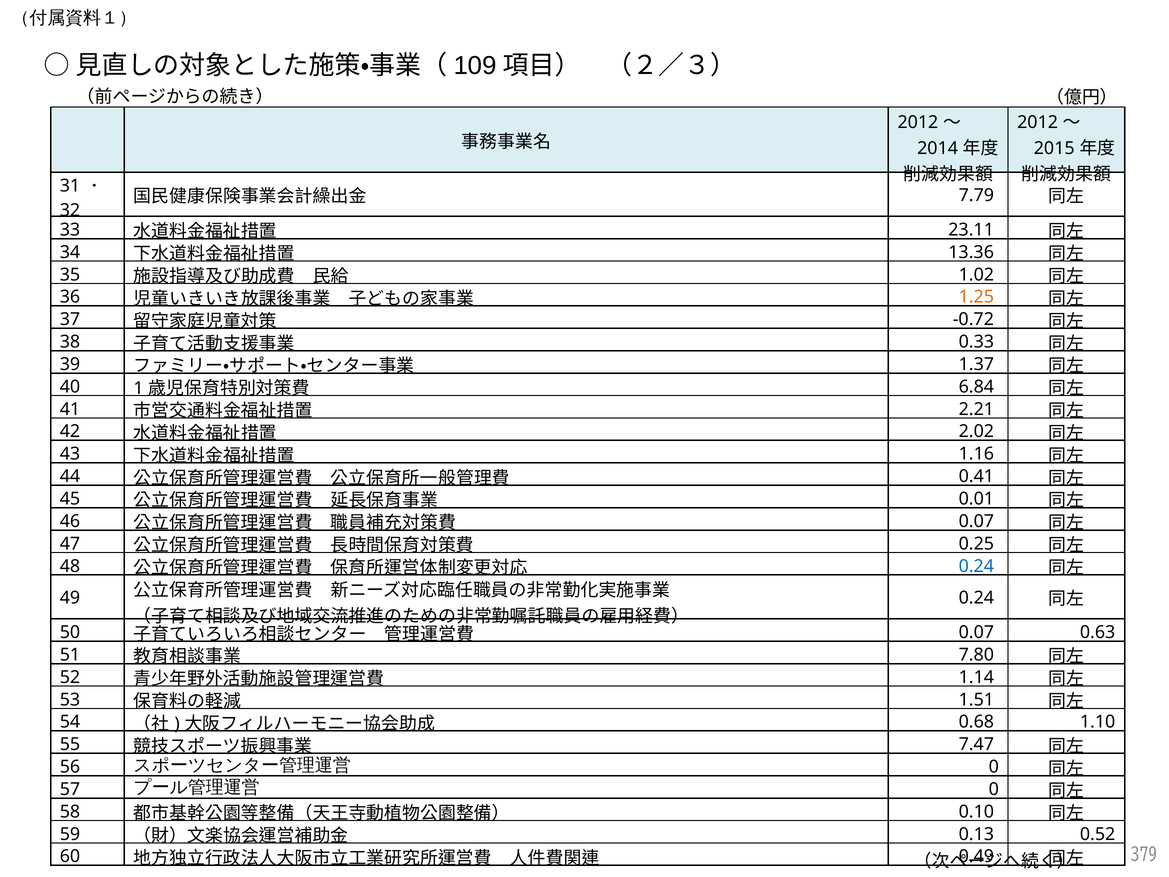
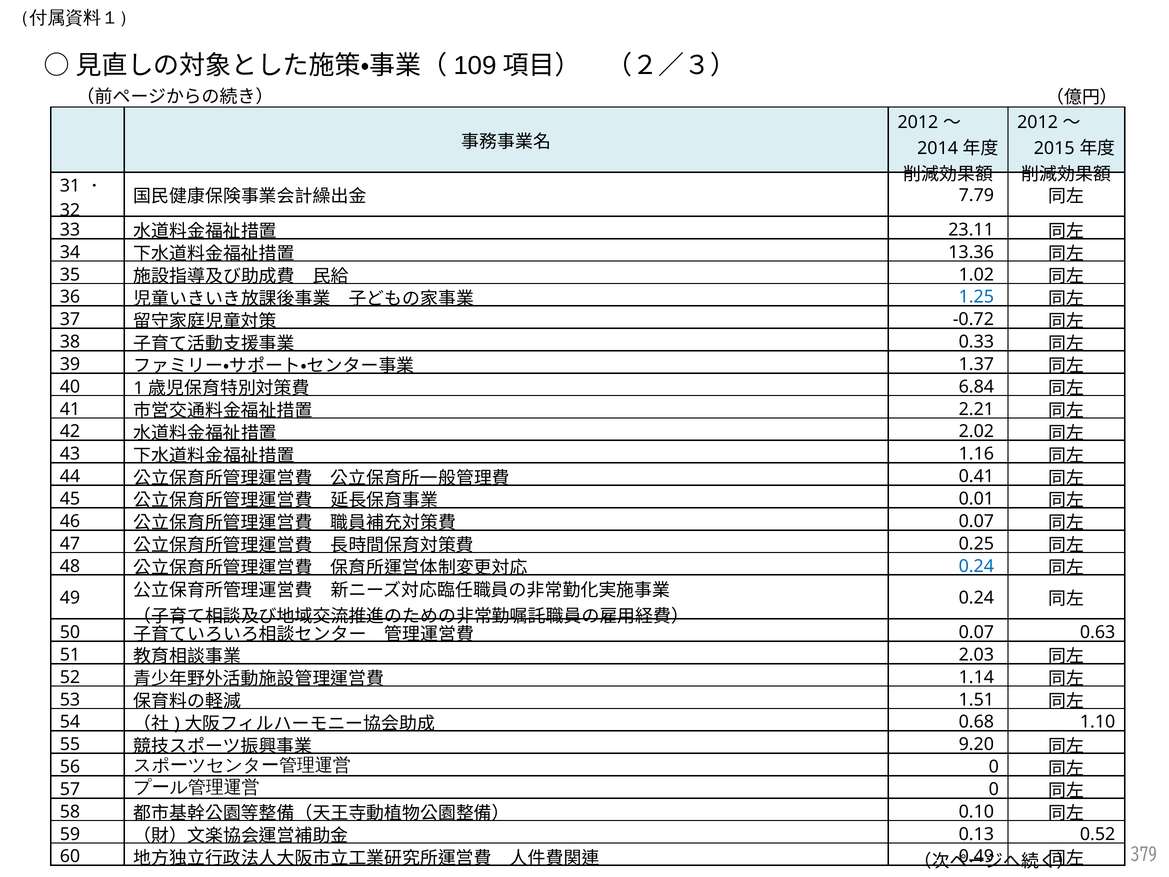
1.25 colour: orange -> blue
7.80: 7.80 -> 2.03
7.47: 7.47 -> 9.20
